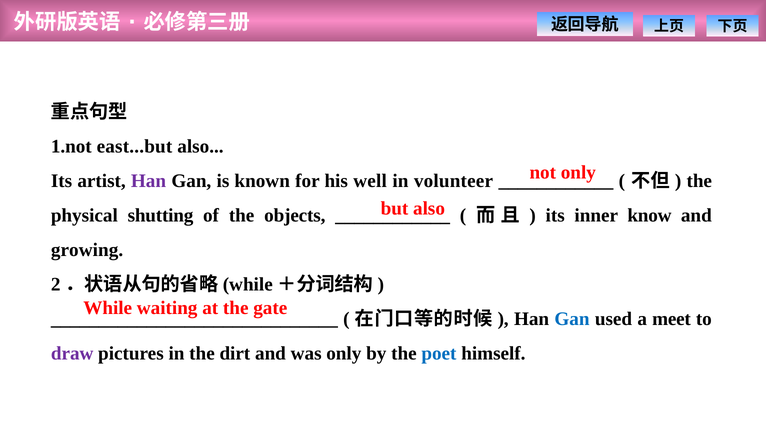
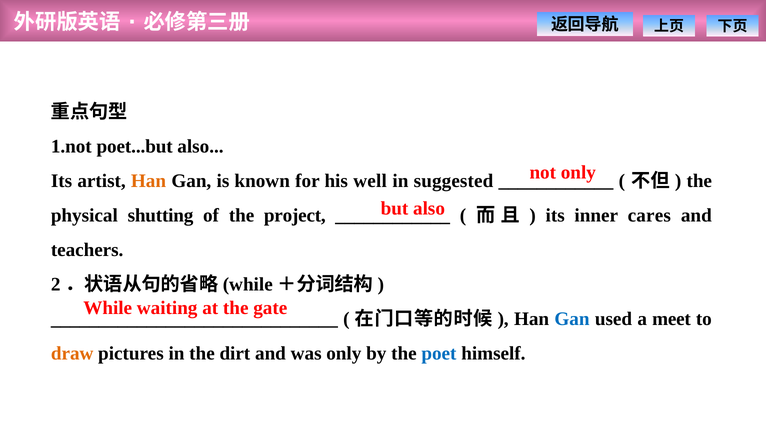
east...but: east...but -> poet...but
Han at (149, 181) colour: purple -> orange
volunteer: volunteer -> suggested
objects: objects -> project
know: know -> cares
growing: growing -> teachers
draw colour: purple -> orange
